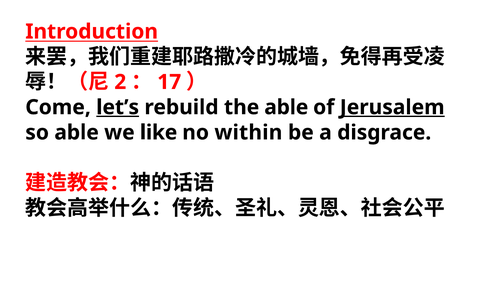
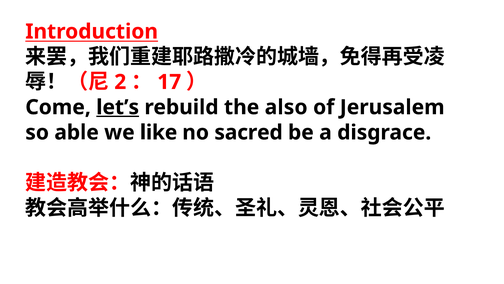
the able: able -> also
Jerusalem underline: present -> none
within: within -> sacred
